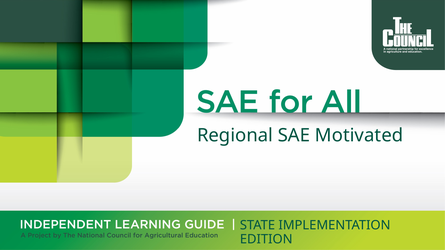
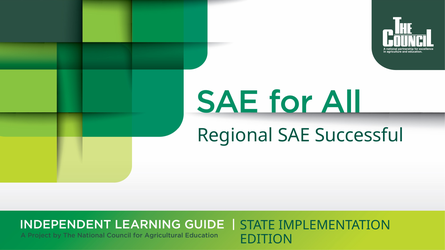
Motivated: Motivated -> Successful
